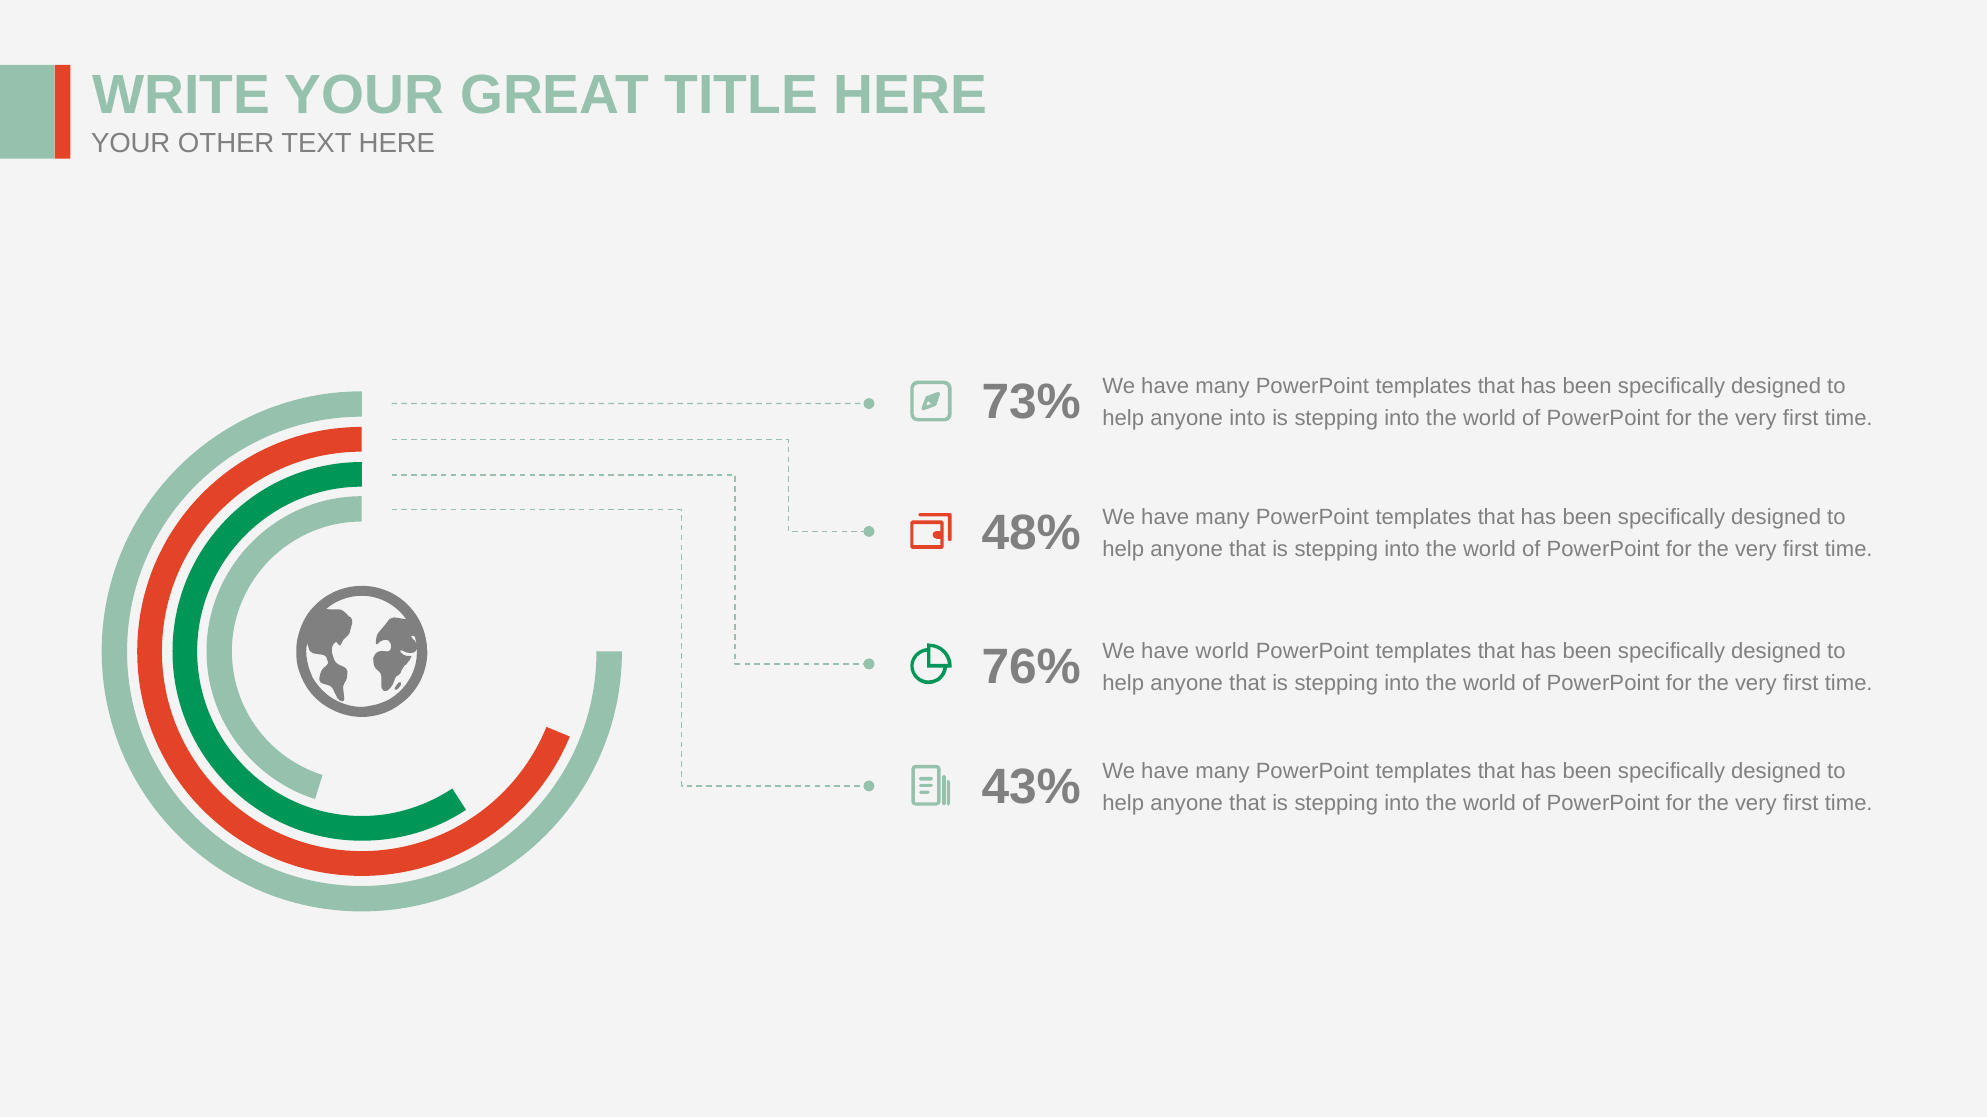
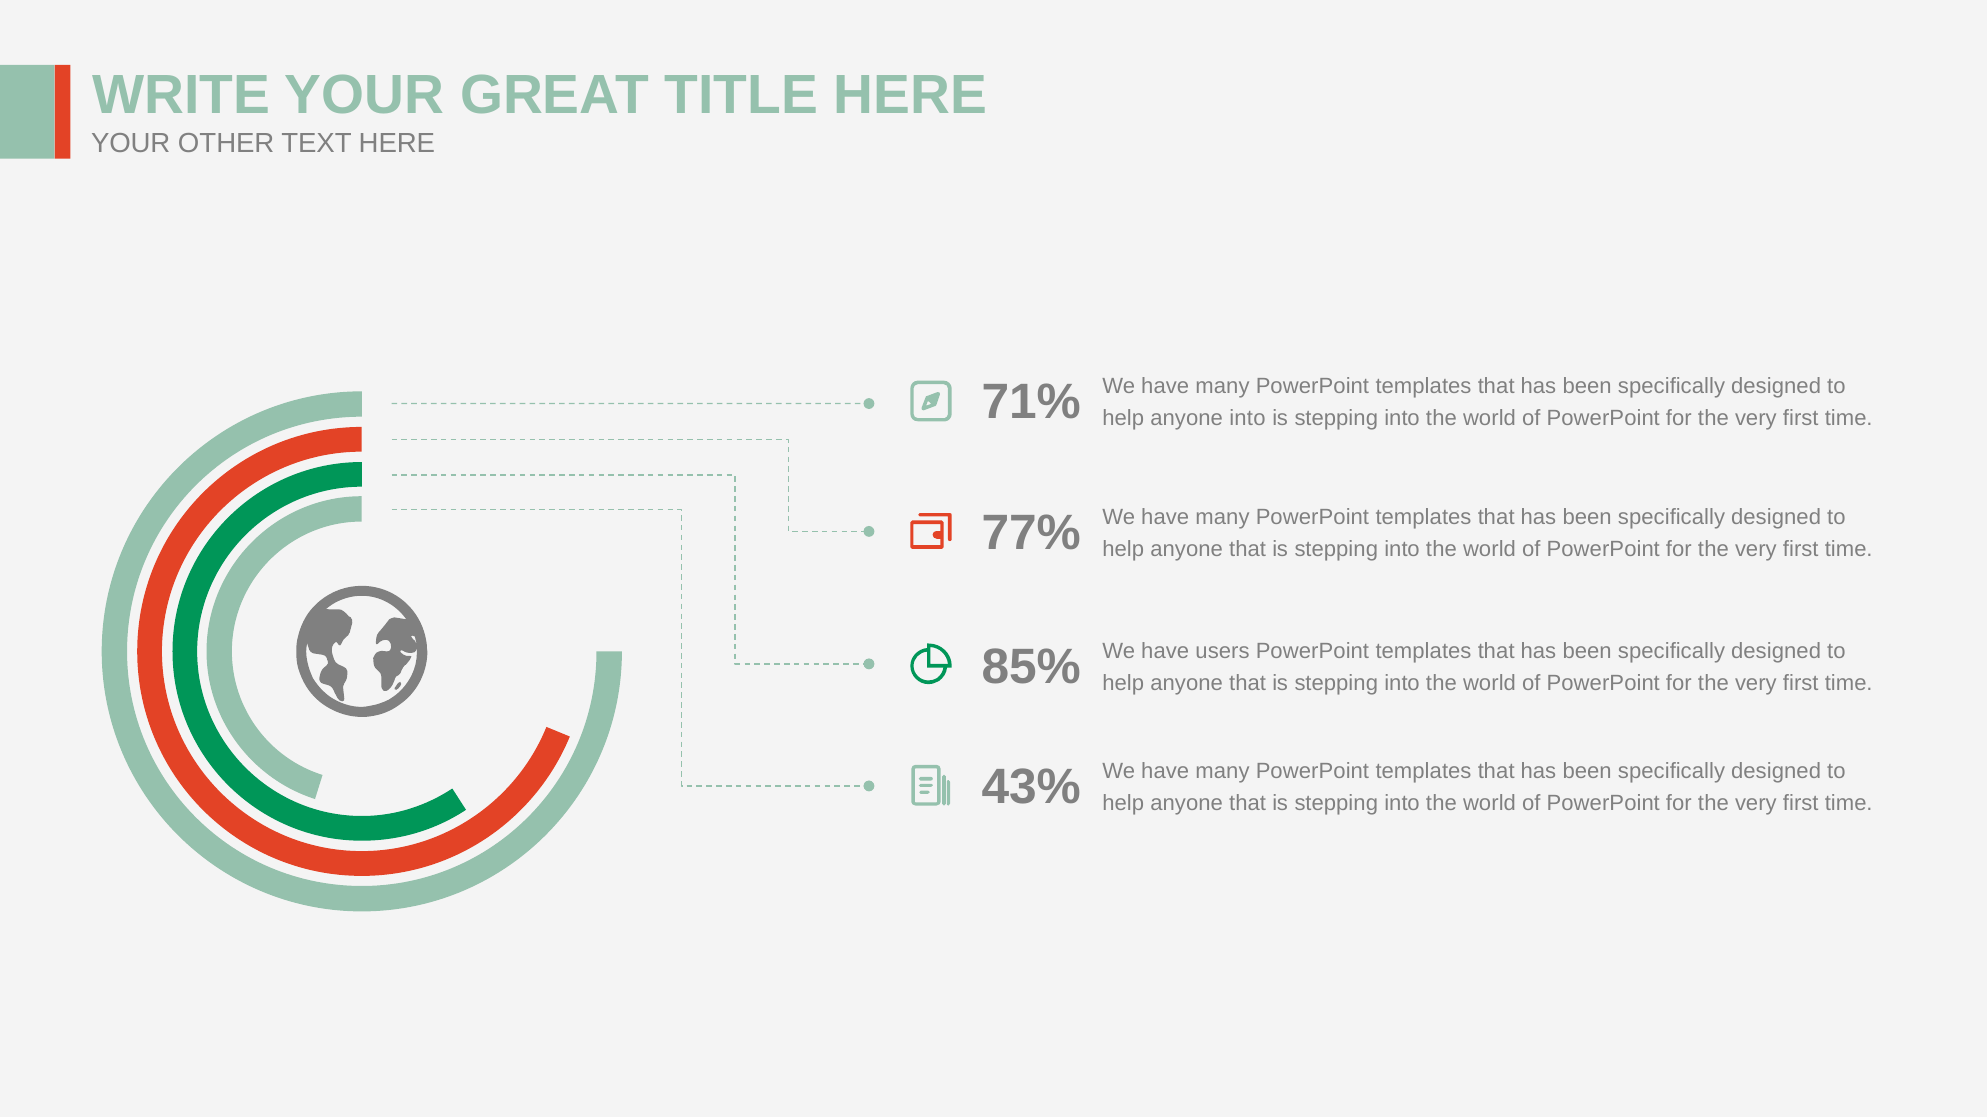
73%: 73% -> 71%
48%: 48% -> 77%
76%: 76% -> 85%
have world: world -> users
